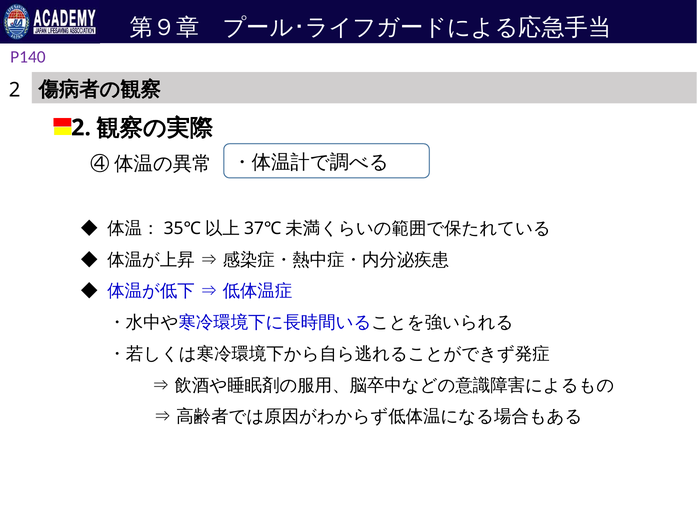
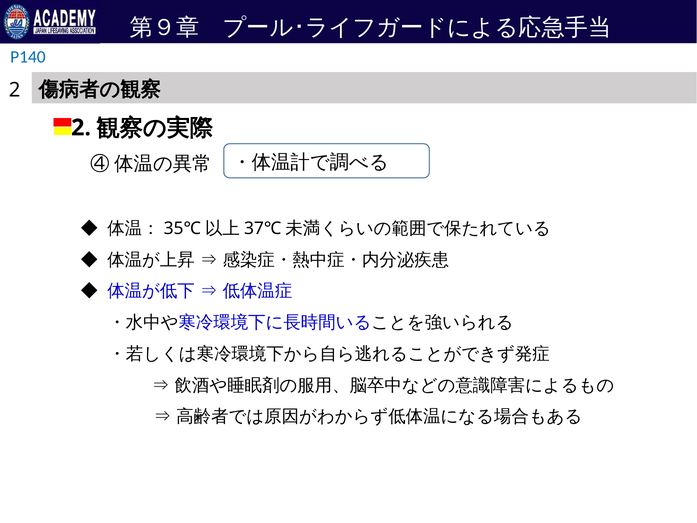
P140 colour: purple -> blue
